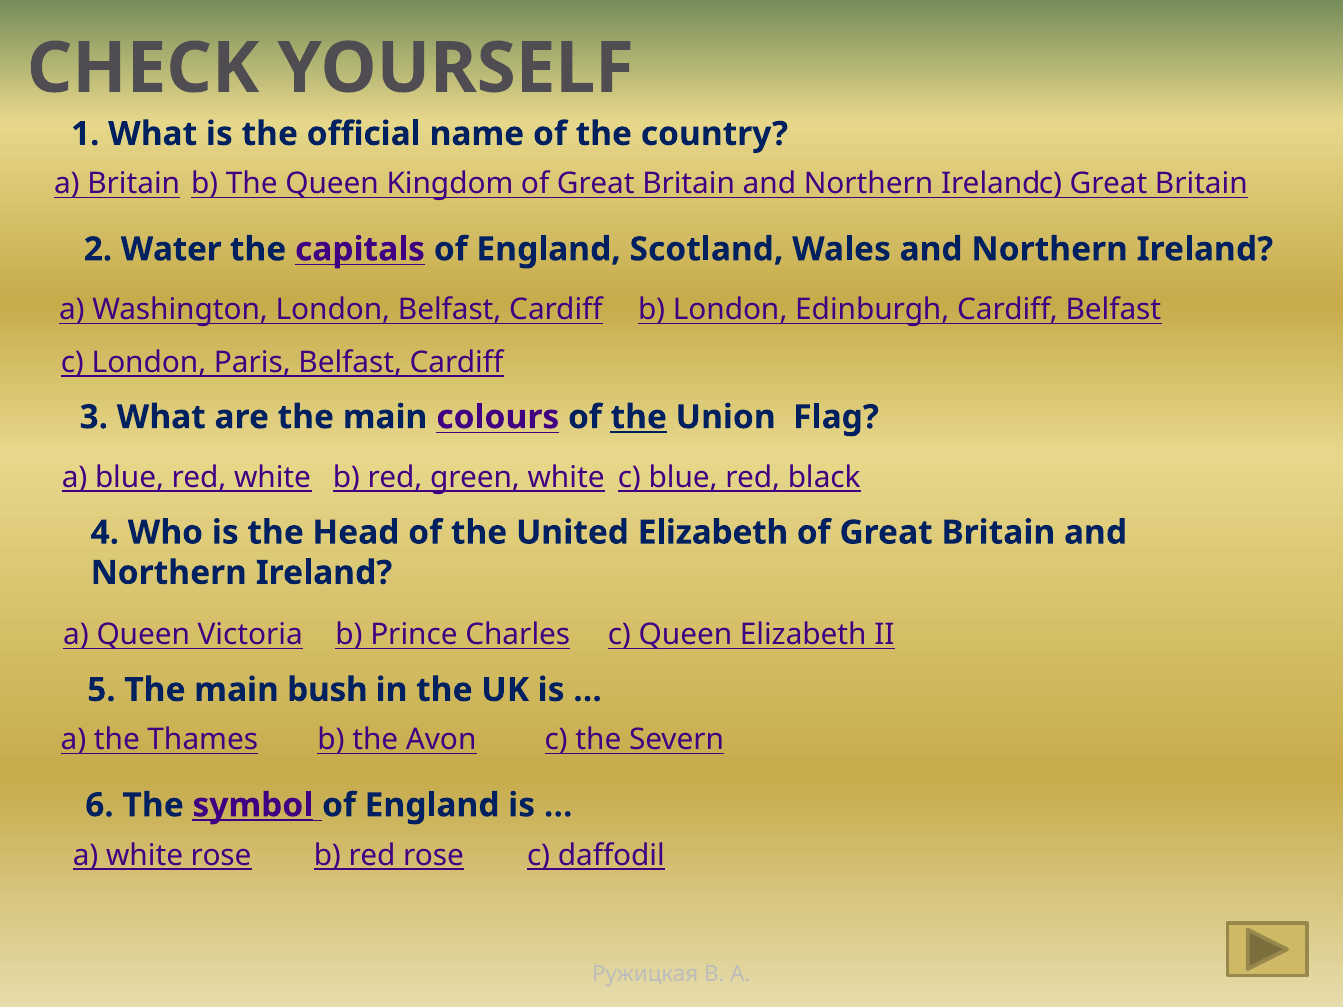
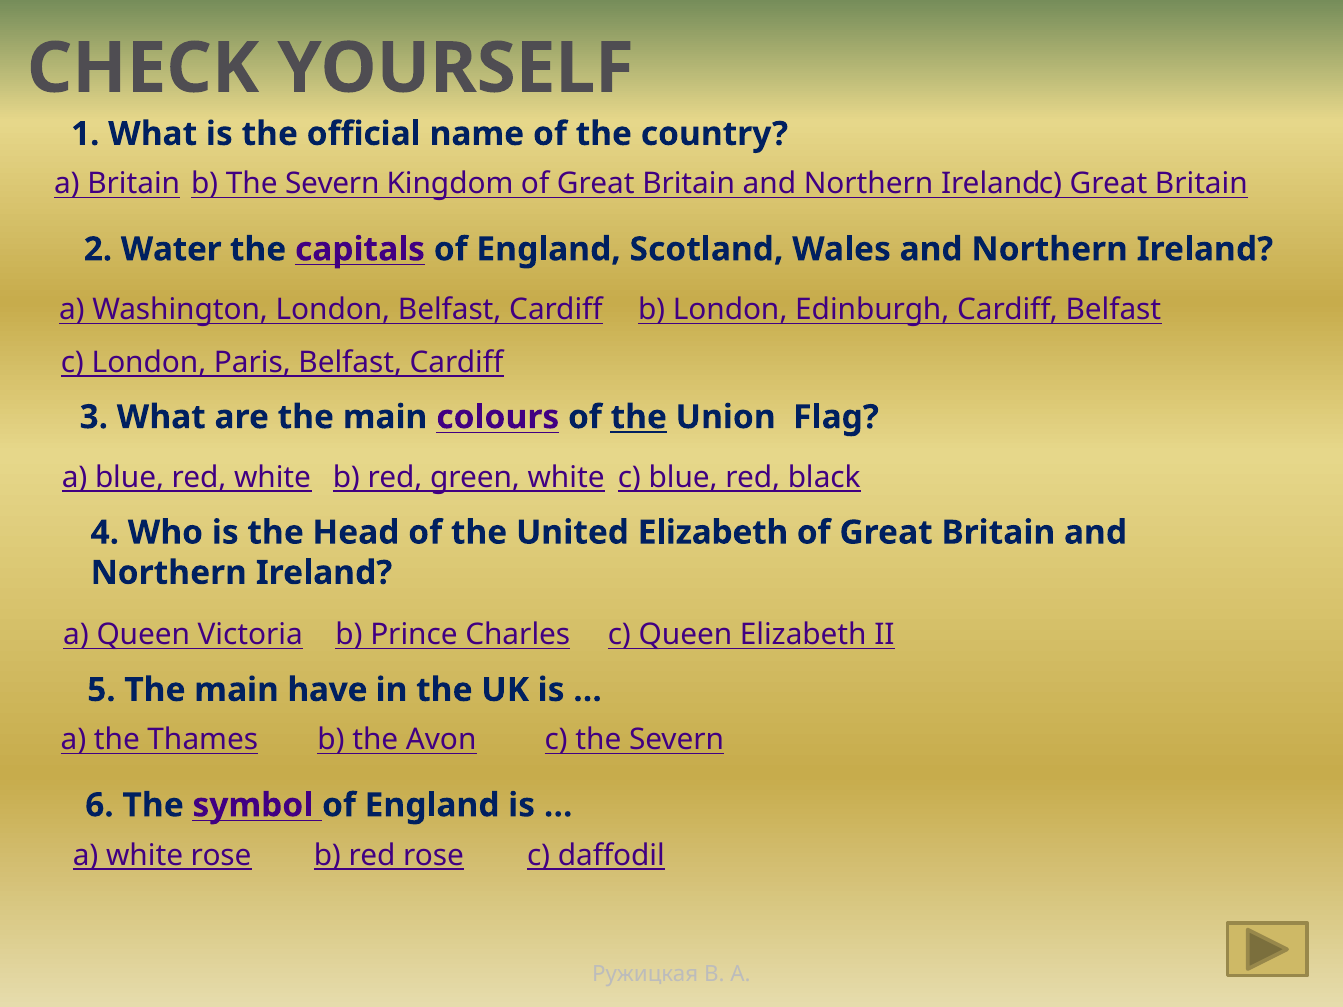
b The Queen: Queen -> Severn
bush: bush -> have
symbol underline: present -> none
